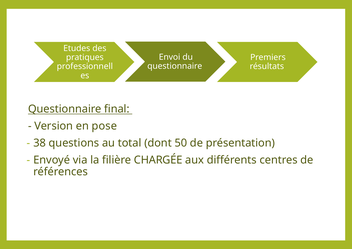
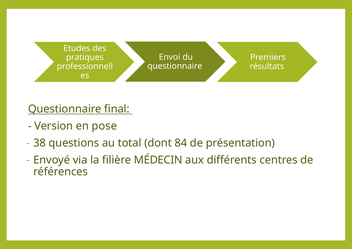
50: 50 -> 84
CHARGÉE: CHARGÉE -> MÉDECIN
